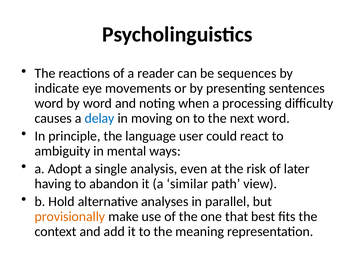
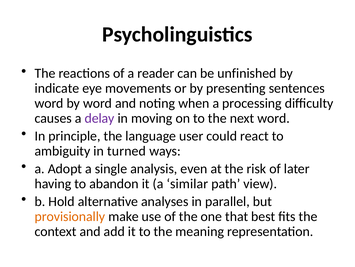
sequences: sequences -> unfinished
delay colour: blue -> purple
mental: mental -> turned
